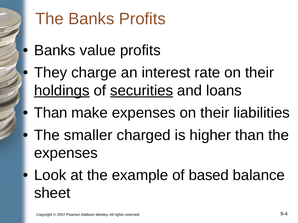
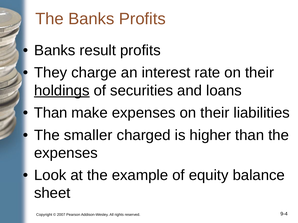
value: value -> result
securities underline: present -> none
based: based -> equity
